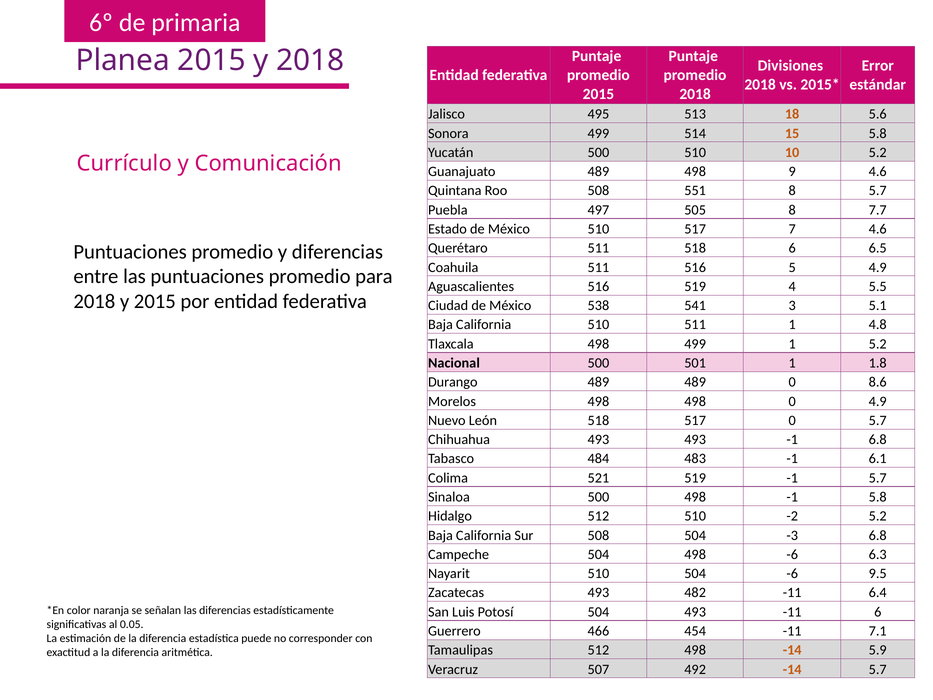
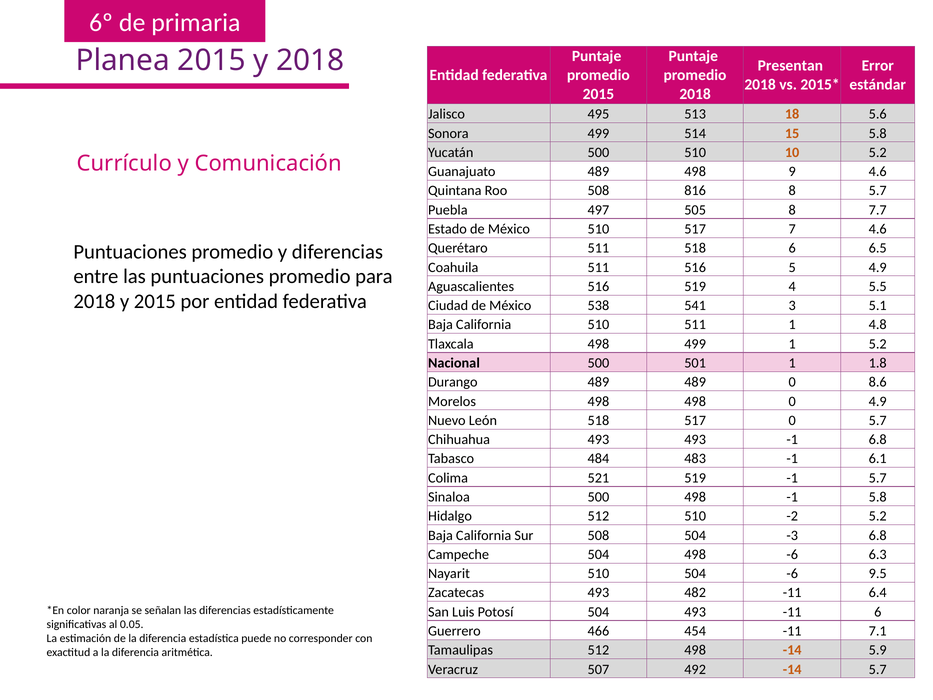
Divisiones: Divisiones -> Presentan
551: 551 -> 816
